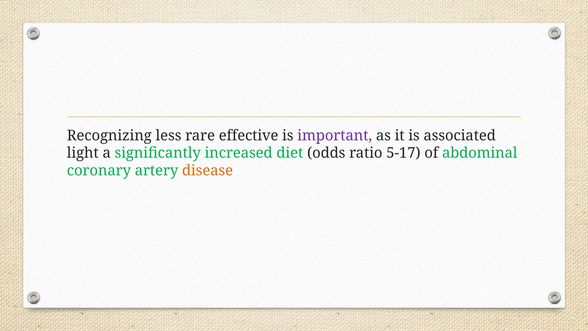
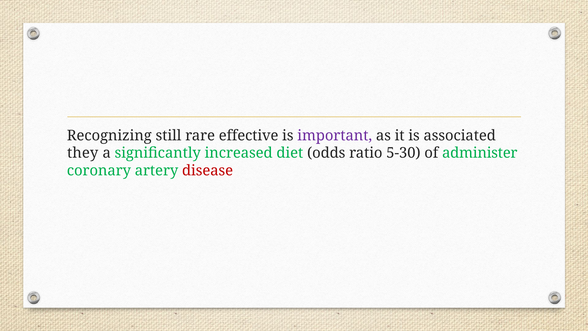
less: less -> still
light: light -> they
5-17: 5-17 -> 5-30
abdominal: abdominal -> administer
disease colour: orange -> red
